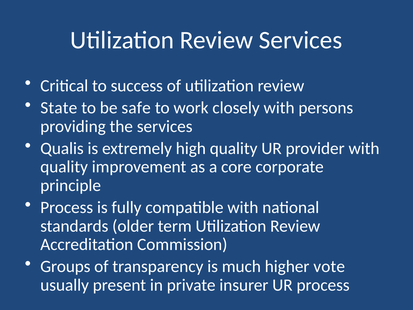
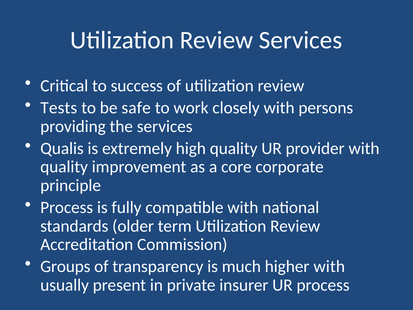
State: State -> Tests
higher vote: vote -> with
